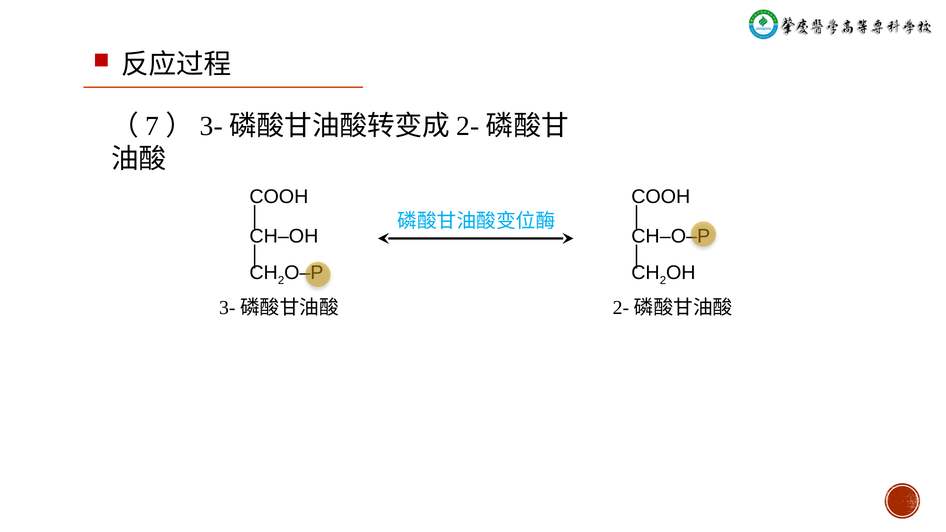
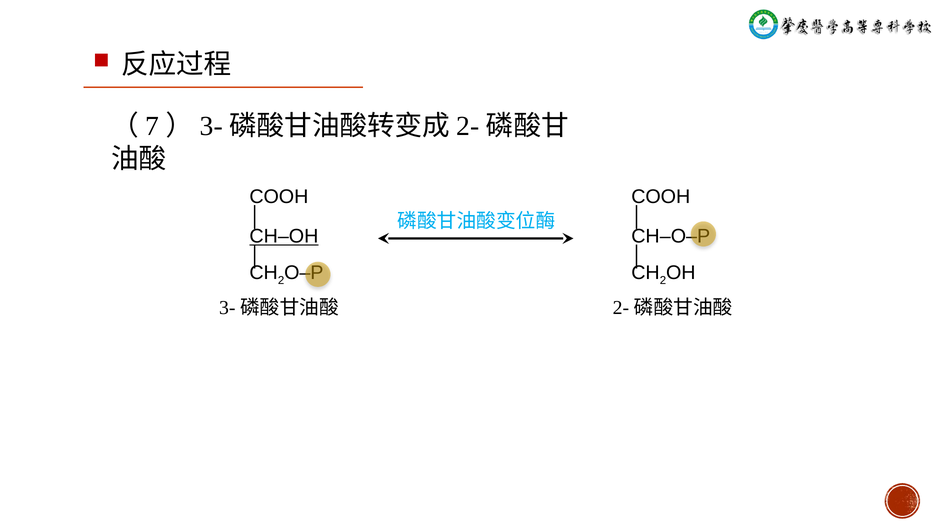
CH‒OH underline: none -> present
